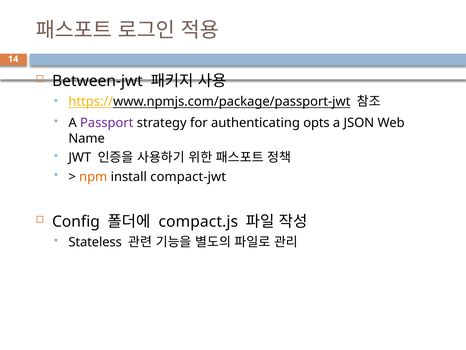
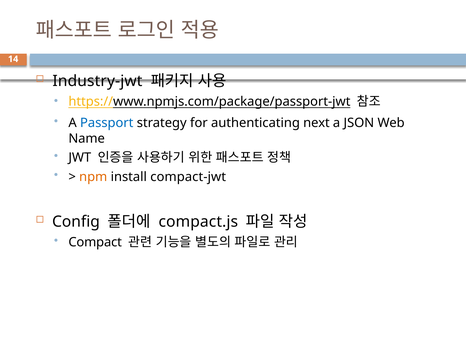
Between-jwt: Between-jwt -> Industry-jwt
Passport colour: purple -> blue
opts: opts -> next
Stateless: Stateless -> Compact
